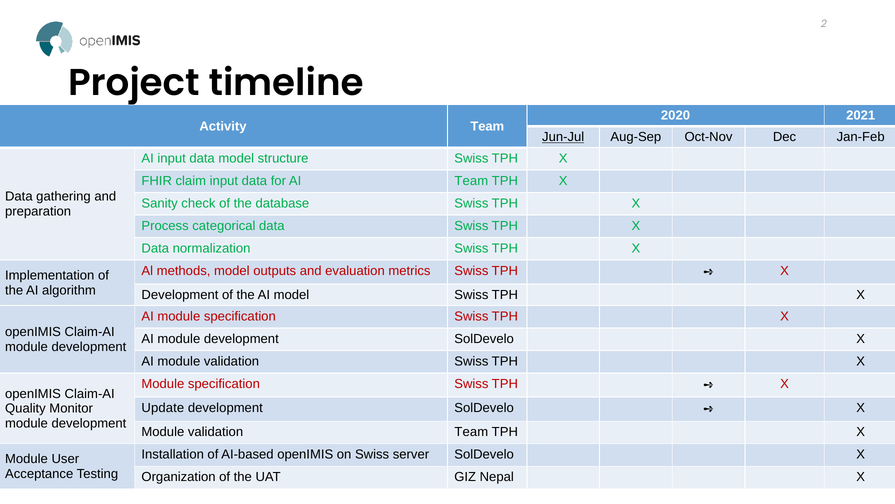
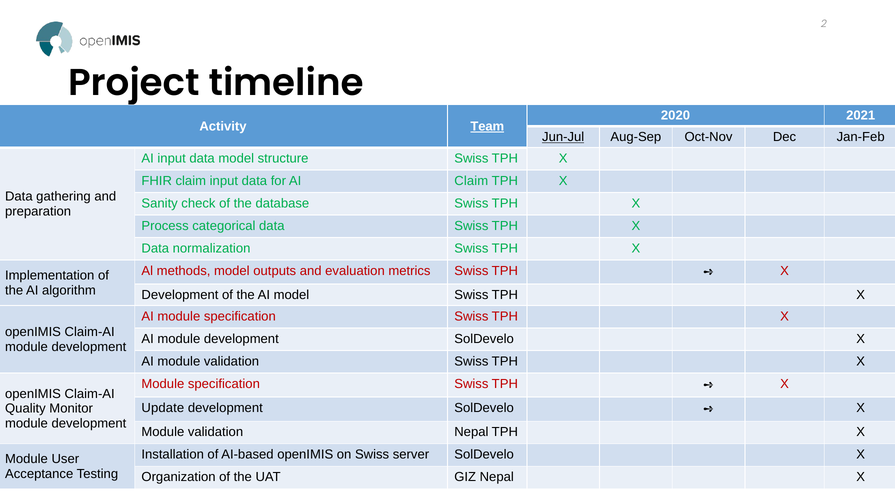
Team at (487, 126) underline: none -> present
Team at (471, 181): Team -> Claim
validation Team: Team -> Nepal
